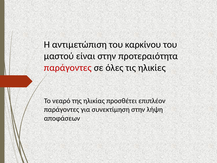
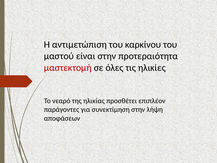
παράγοντες at (68, 68): παράγοντες -> μαστεκτομή
